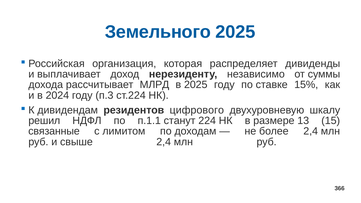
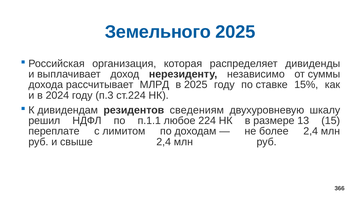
цифрового: цифрового -> сведениям
станут: станут -> любое
связанные: связанные -> переплате
